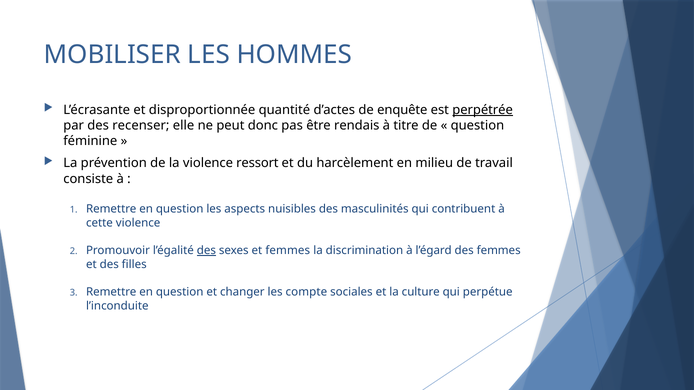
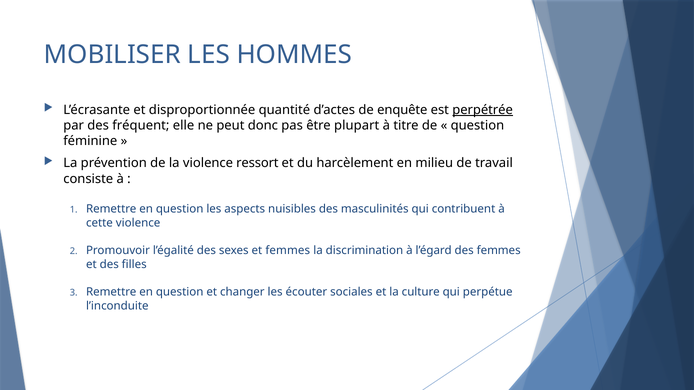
recenser: recenser -> fréquent
rendais: rendais -> plupart
des at (206, 251) underline: present -> none
compte: compte -> écouter
